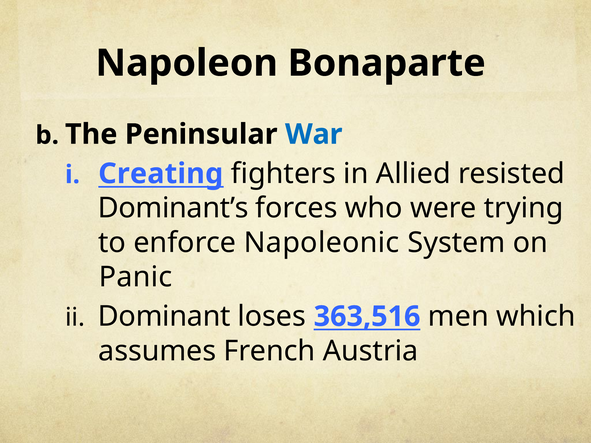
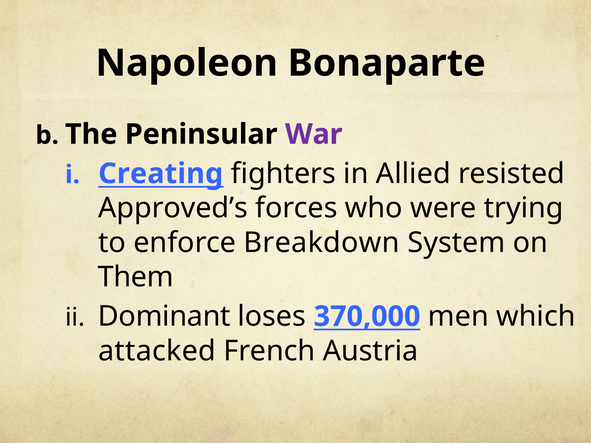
War colour: blue -> purple
Dominant’s: Dominant’s -> Approved’s
Napoleonic: Napoleonic -> Breakdown
Panic: Panic -> Them
363,516: 363,516 -> 370,000
assumes: assumes -> attacked
